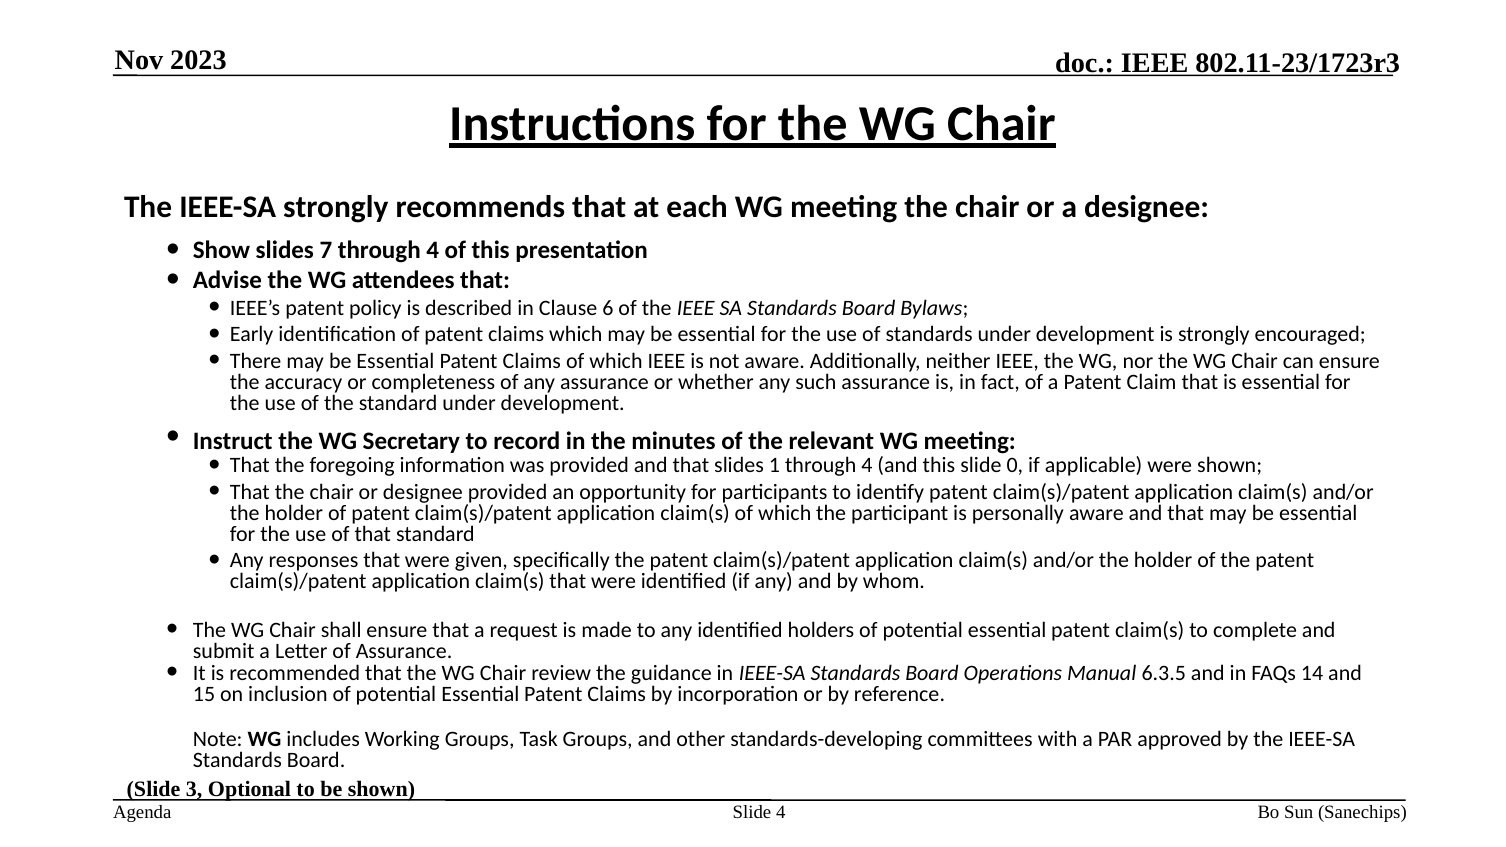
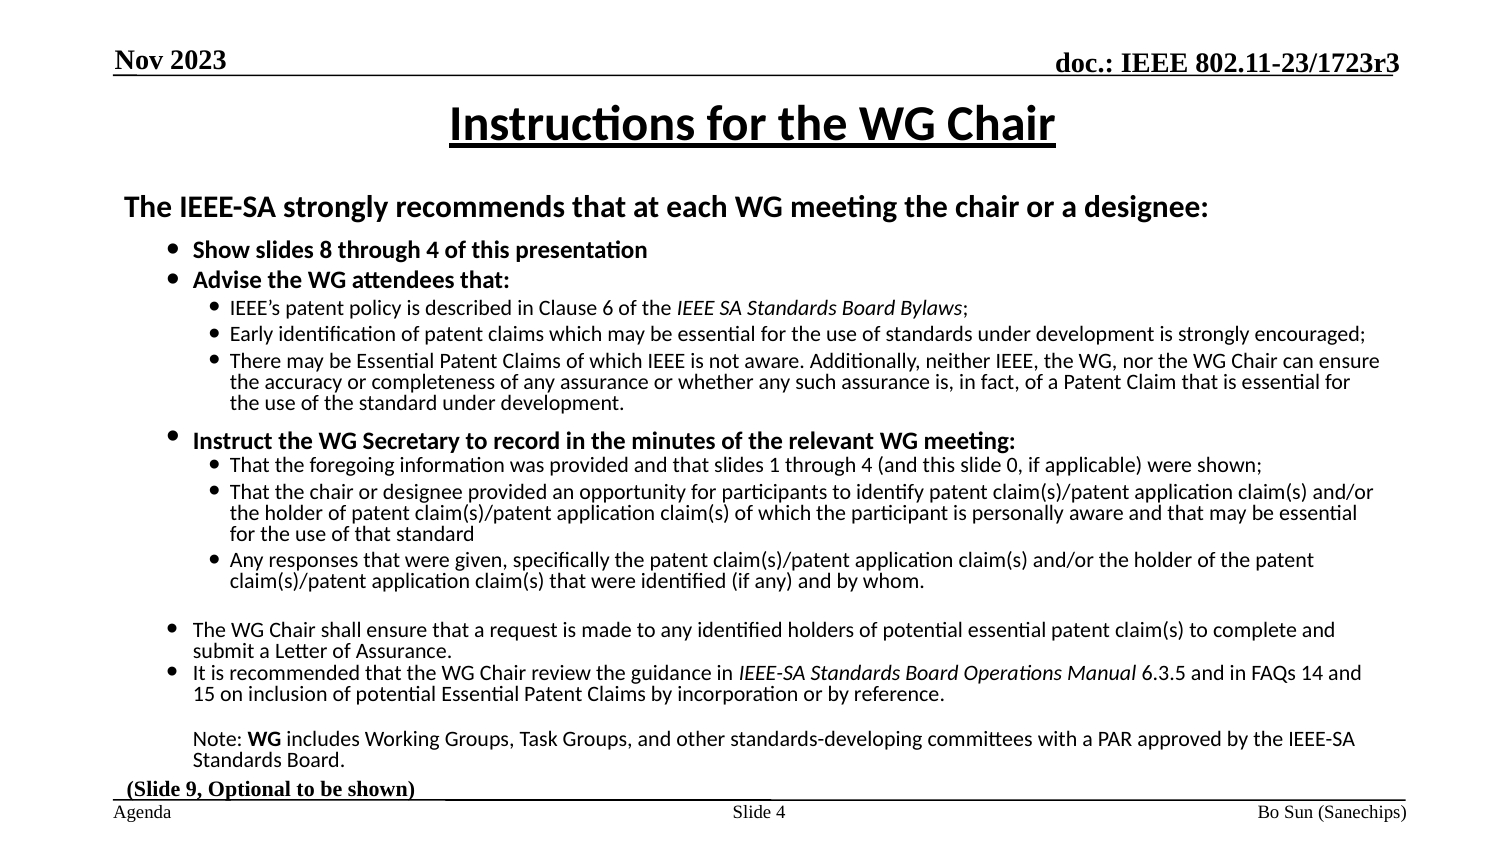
7: 7 -> 8
3: 3 -> 9
